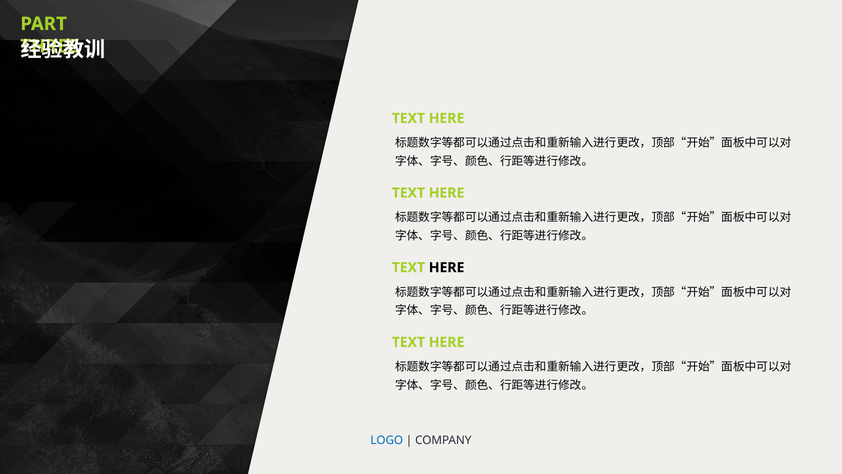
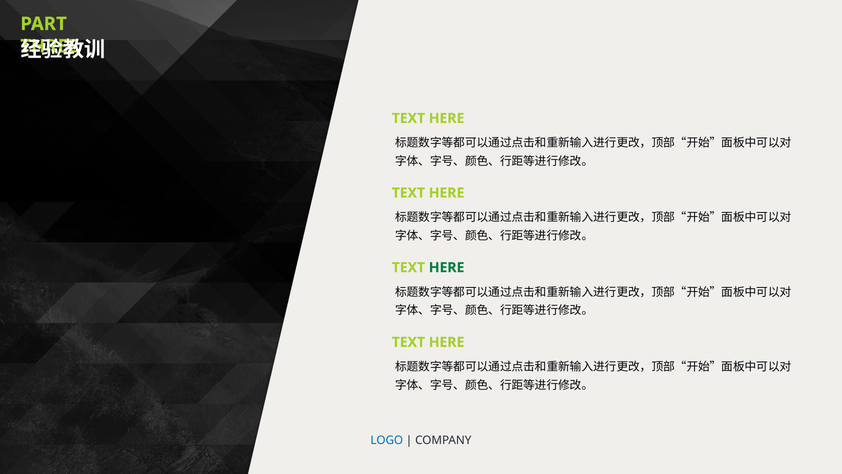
HERE at (447, 267) colour: black -> green
